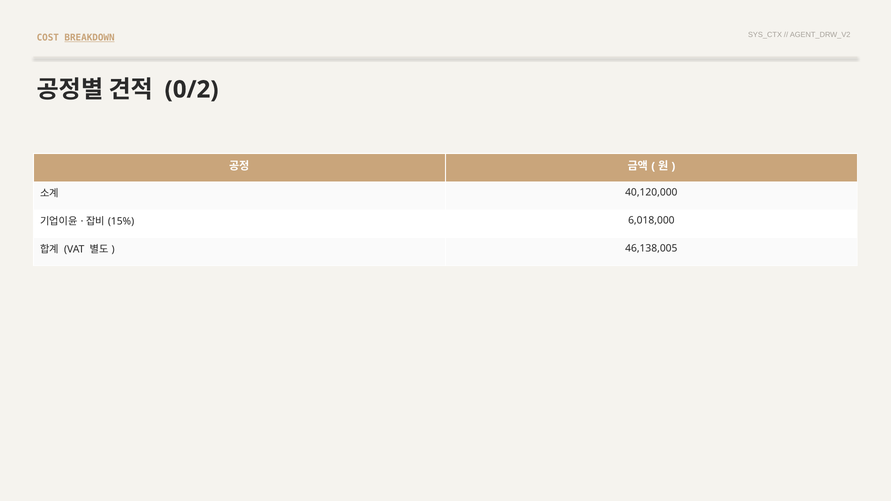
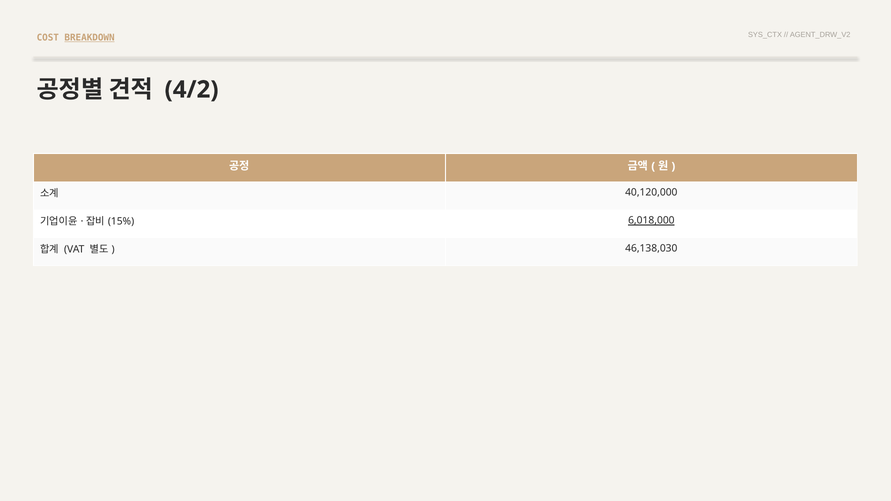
0/2: 0/2 -> 4/2
6,018,000 underline: none -> present
46,138,005: 46,138,005 -> 46,138,030
